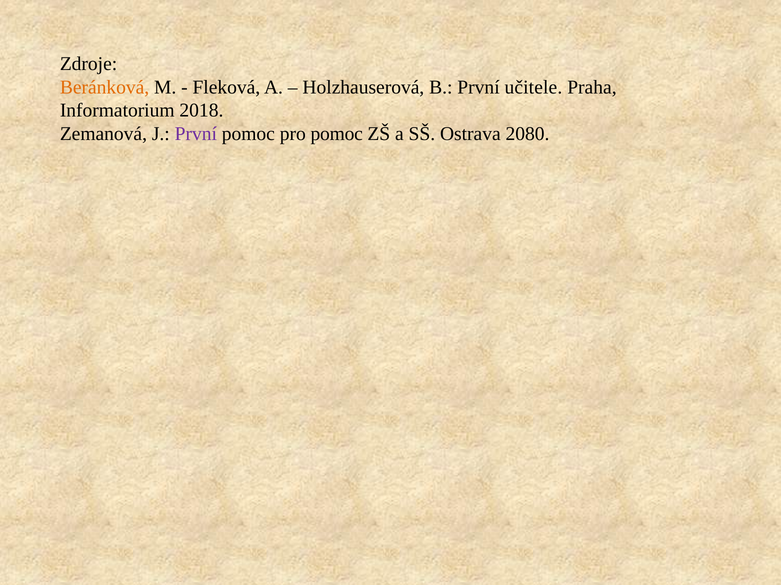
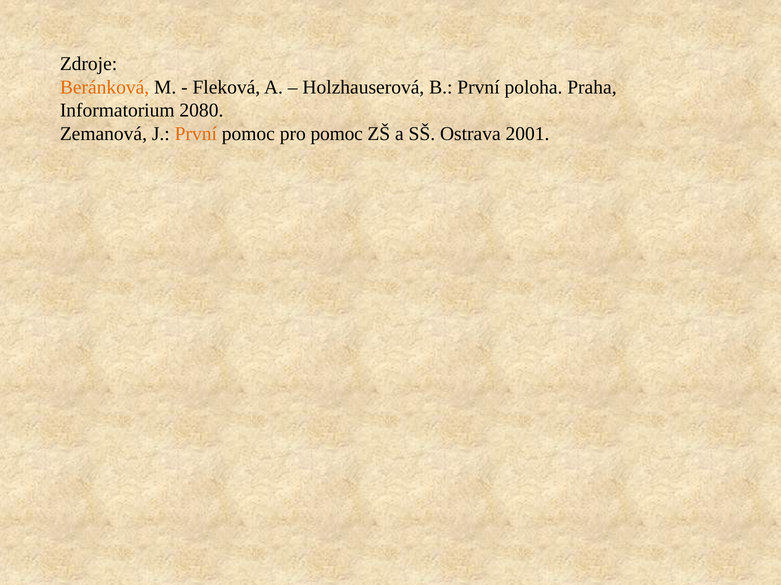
učitele: učitele -> poloha
2018: 2018 -> 2080
První at (196, 134) colour: purple -> orange
2080: 2080 -> 2001
